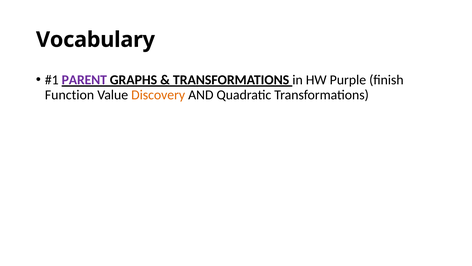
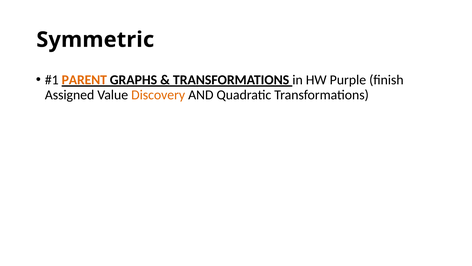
Vocabulary: Vocabulary -> Symmetric
PARENT colour: purple -> orange
Function: Function -> Assigned
